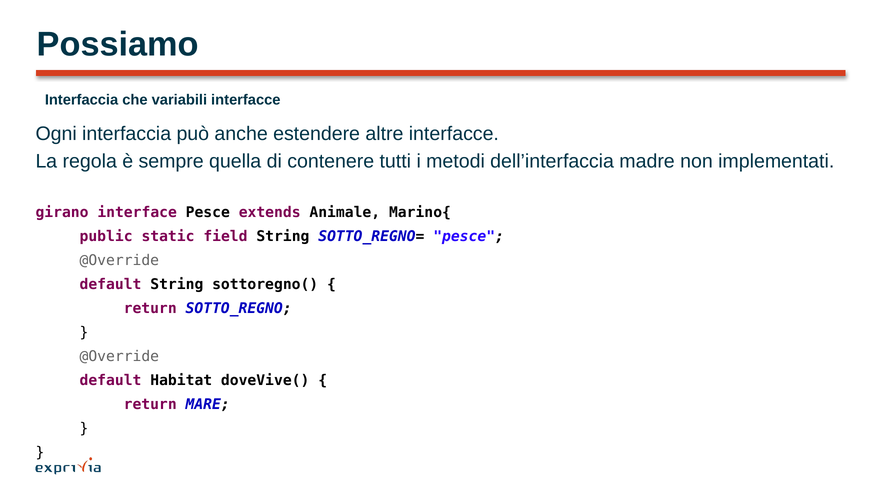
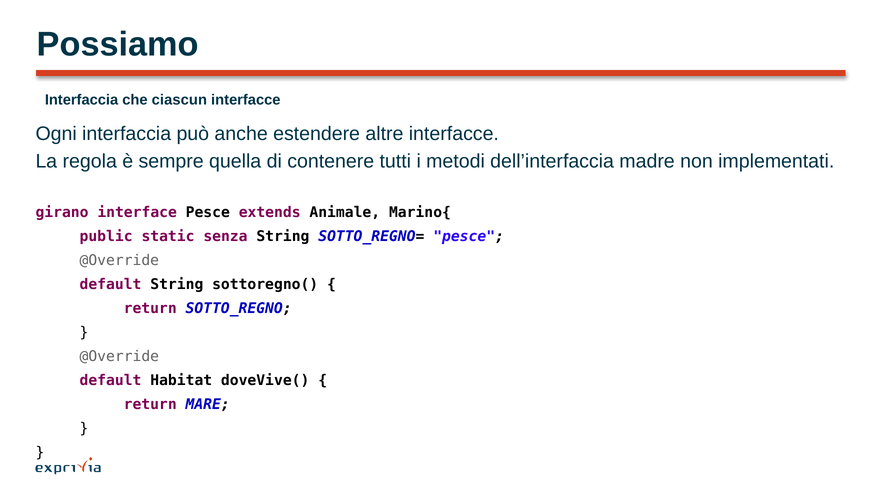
variabili: variabili -> ciascun
field: field -> senza
